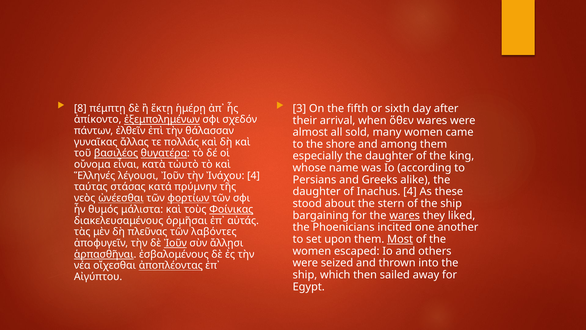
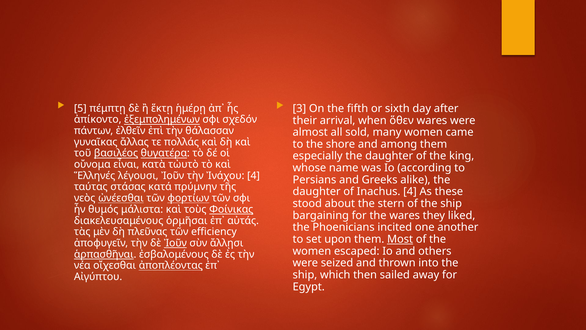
8: 8 -> 5
wares at (405, 215) underline: present -> none
λαβόντες: λαβόντες -> efficiency
